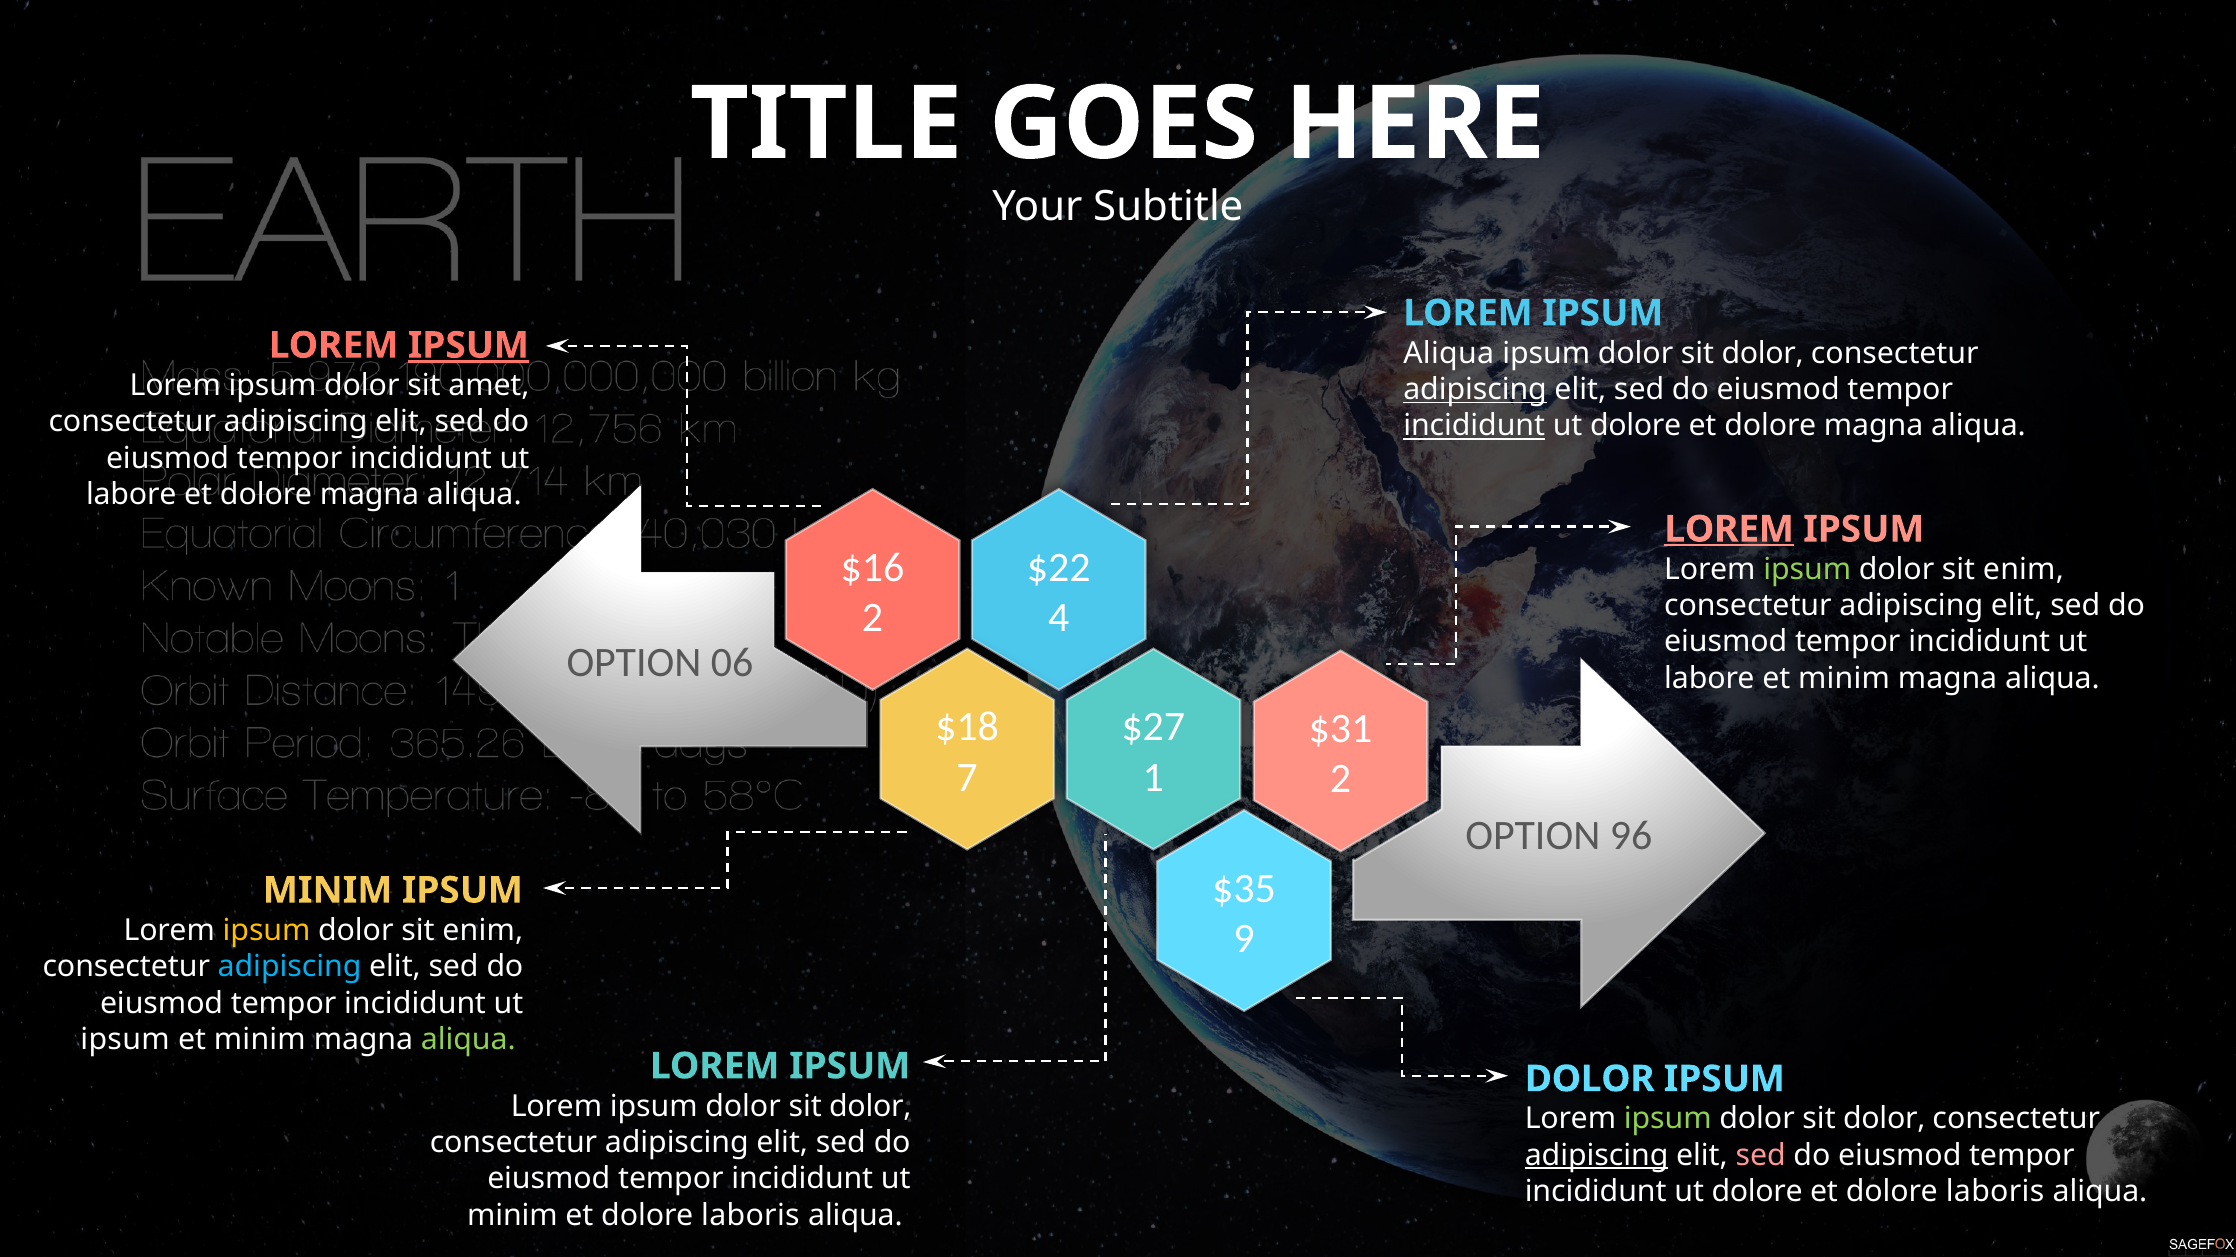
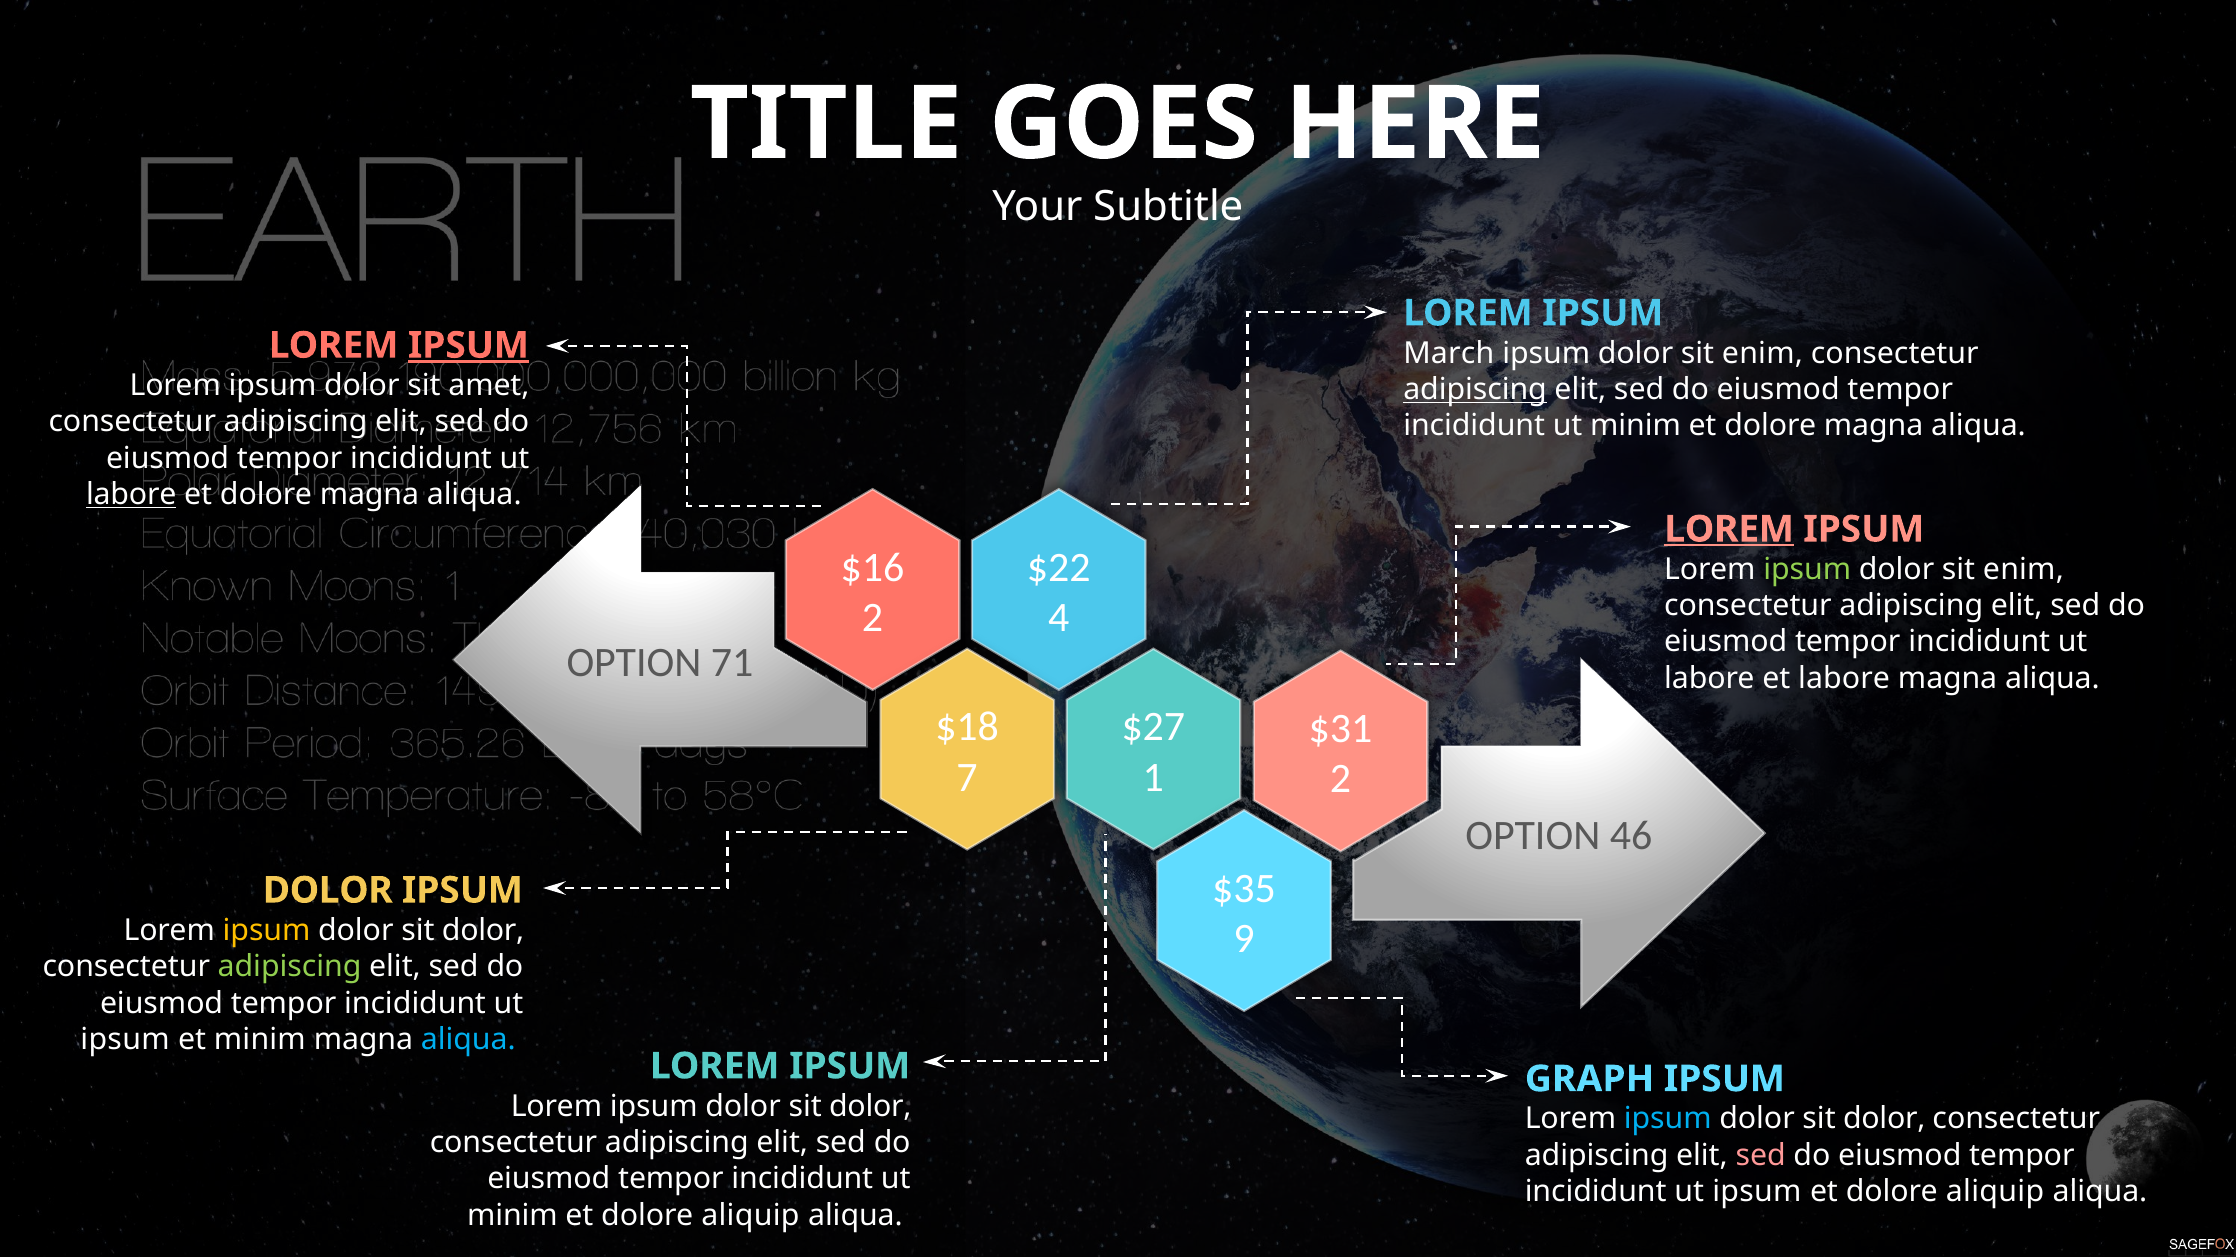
Aliqua at (1449, 353): Aliqua -> March
dolor at (1763, 353): dolor -> enim
incididunt at (1474, 426) underline: present -> none
dolore at (1636, 426): dolore -> minim
labore at (131, 495) underline: none -> present
06: 06 -> 71
labore et minim: minim -> labore
96: 96 -> 46
MINIM at (328, 891): MINIM -> DOLOR
enim at (483, 931): enim -> dolor
adipiscing at (290, 967) colour: light blue -> light green
aliqua at (468, 1040) colour: light green -> light blue
DOLOR at (1590, 1080): DOLOR -> GRAPH
ipsum at (1668, 1120) colour: light green -> light blue
adipiscing at (1597, 1156) underline: present -> none
dolore at (1757, 1192): dolore -> ipsum
laboris at (1995, 1192): laboris -> aliquip
laboris at (750, 1216): laboris -> aliquip
